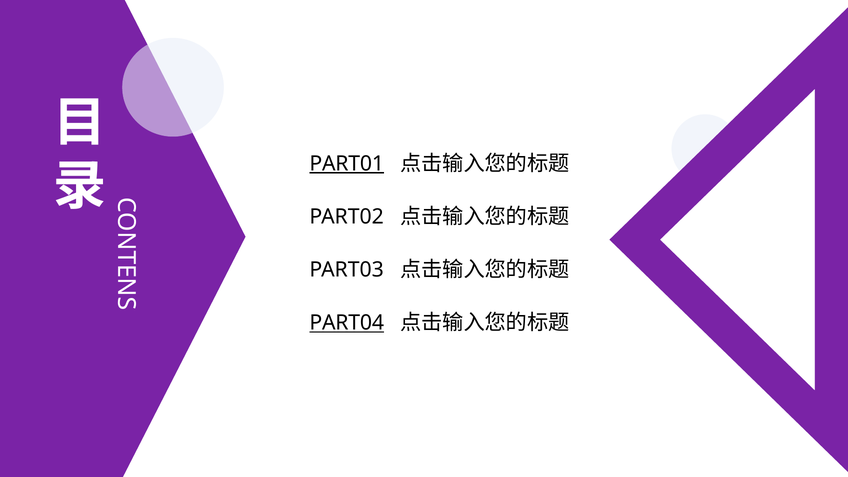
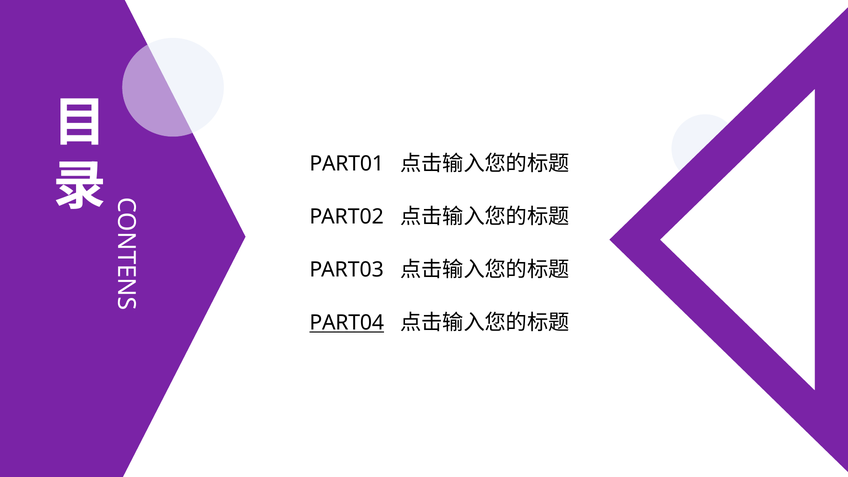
PART01 underline: present -> none
